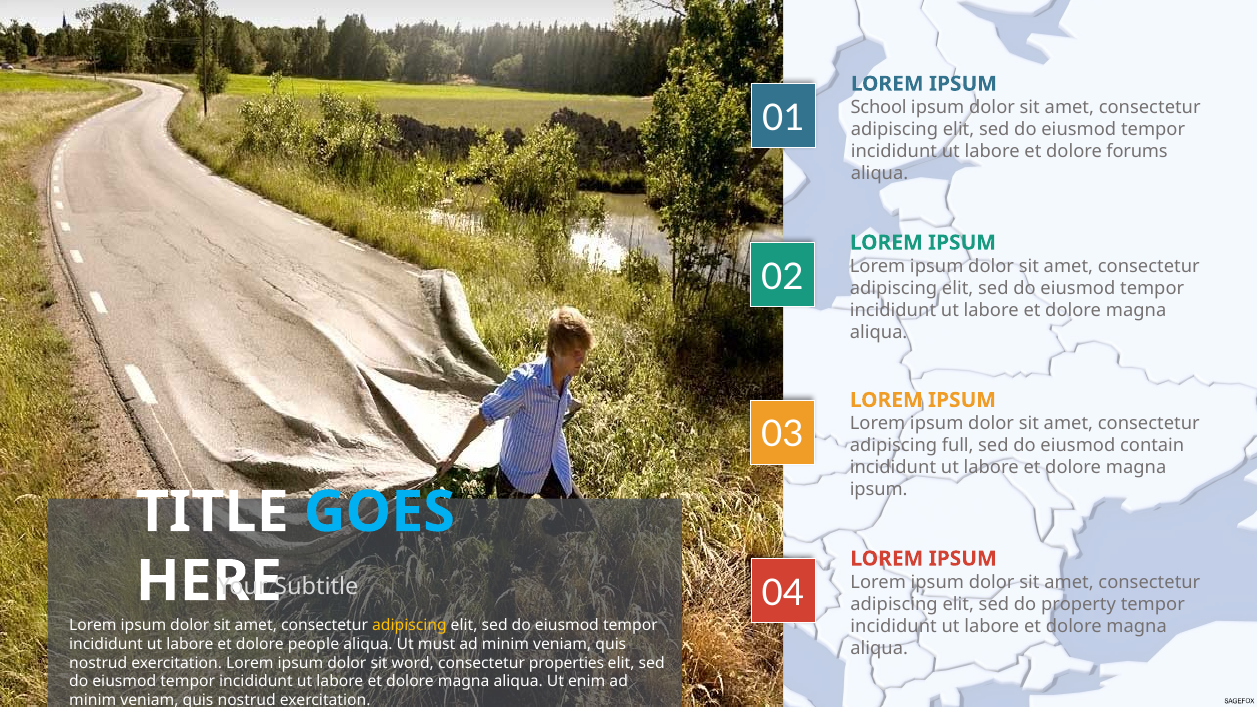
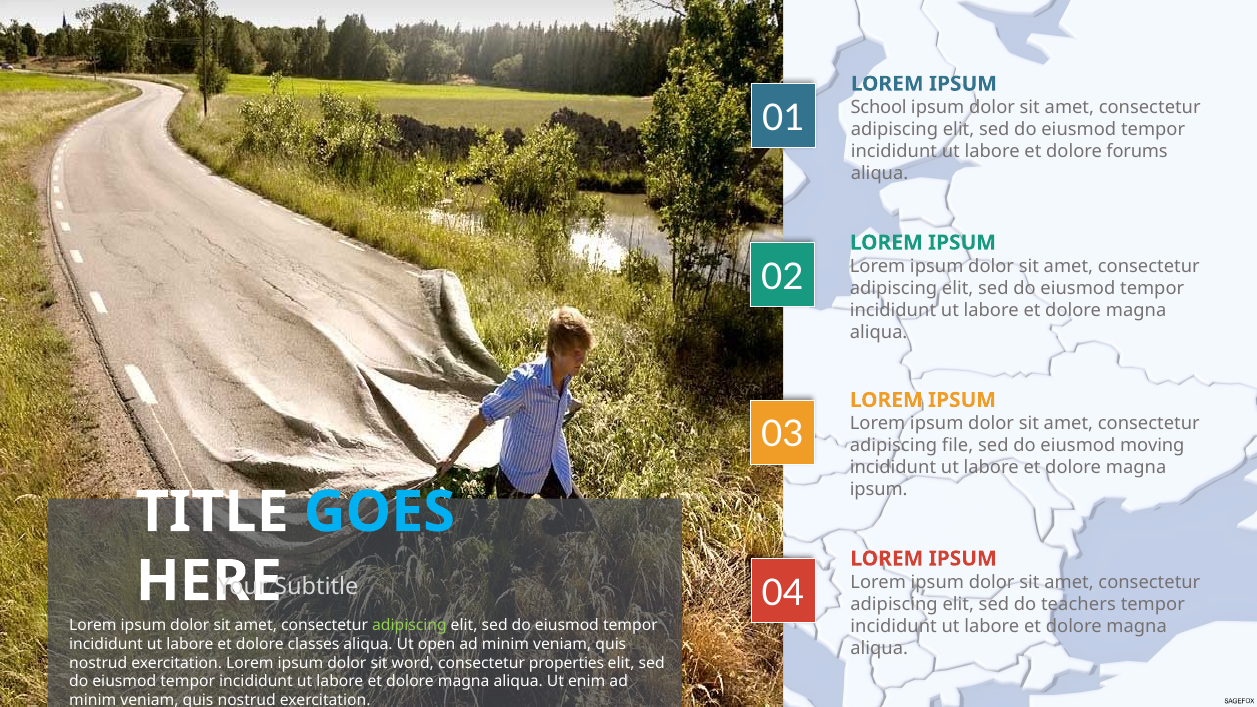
full: full -> file
contain: contain -> moving
property: property -> teachers
adipiscing at (409, 625) colour: yellow -> light green
people: people -> classes
must: must -> open
